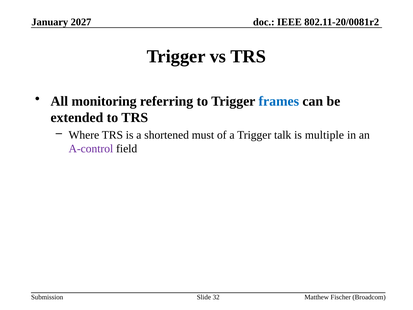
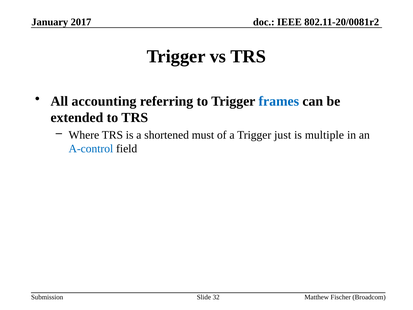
2027: 2027 -> 2017
monitoring: monitoring -> accounting
talk: talk -> just
A-control colour: purple -> blue
